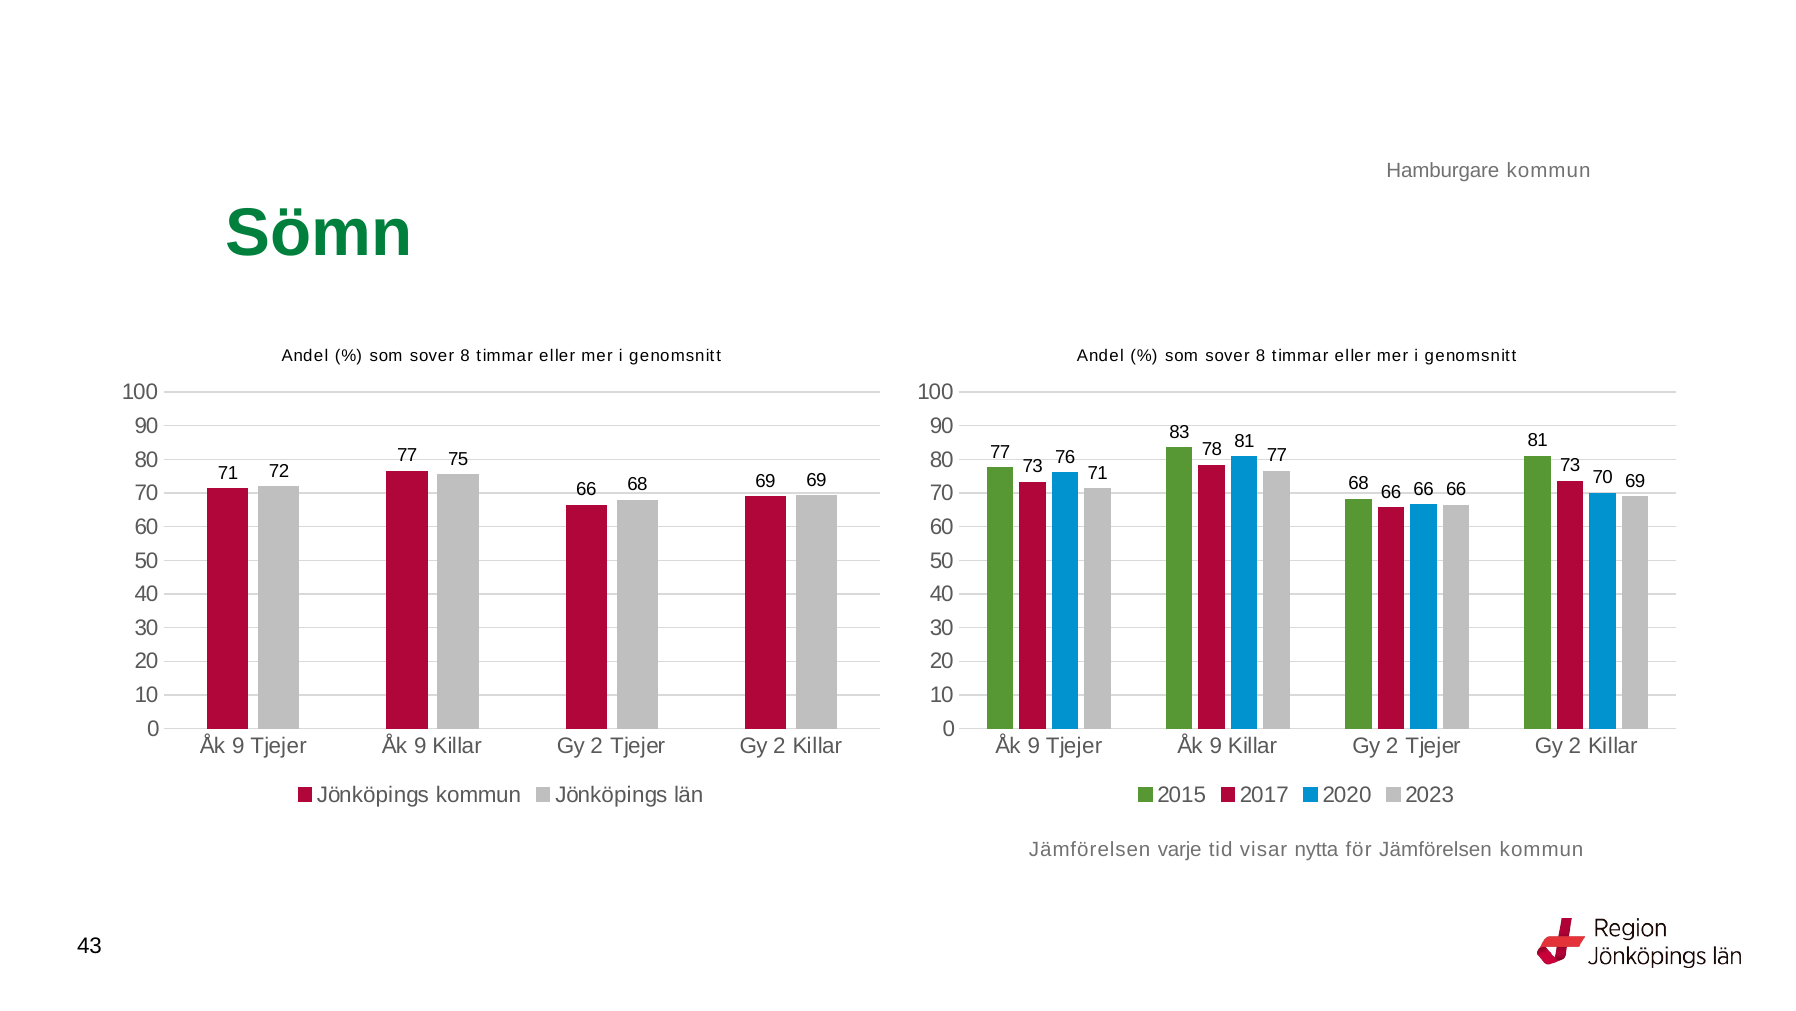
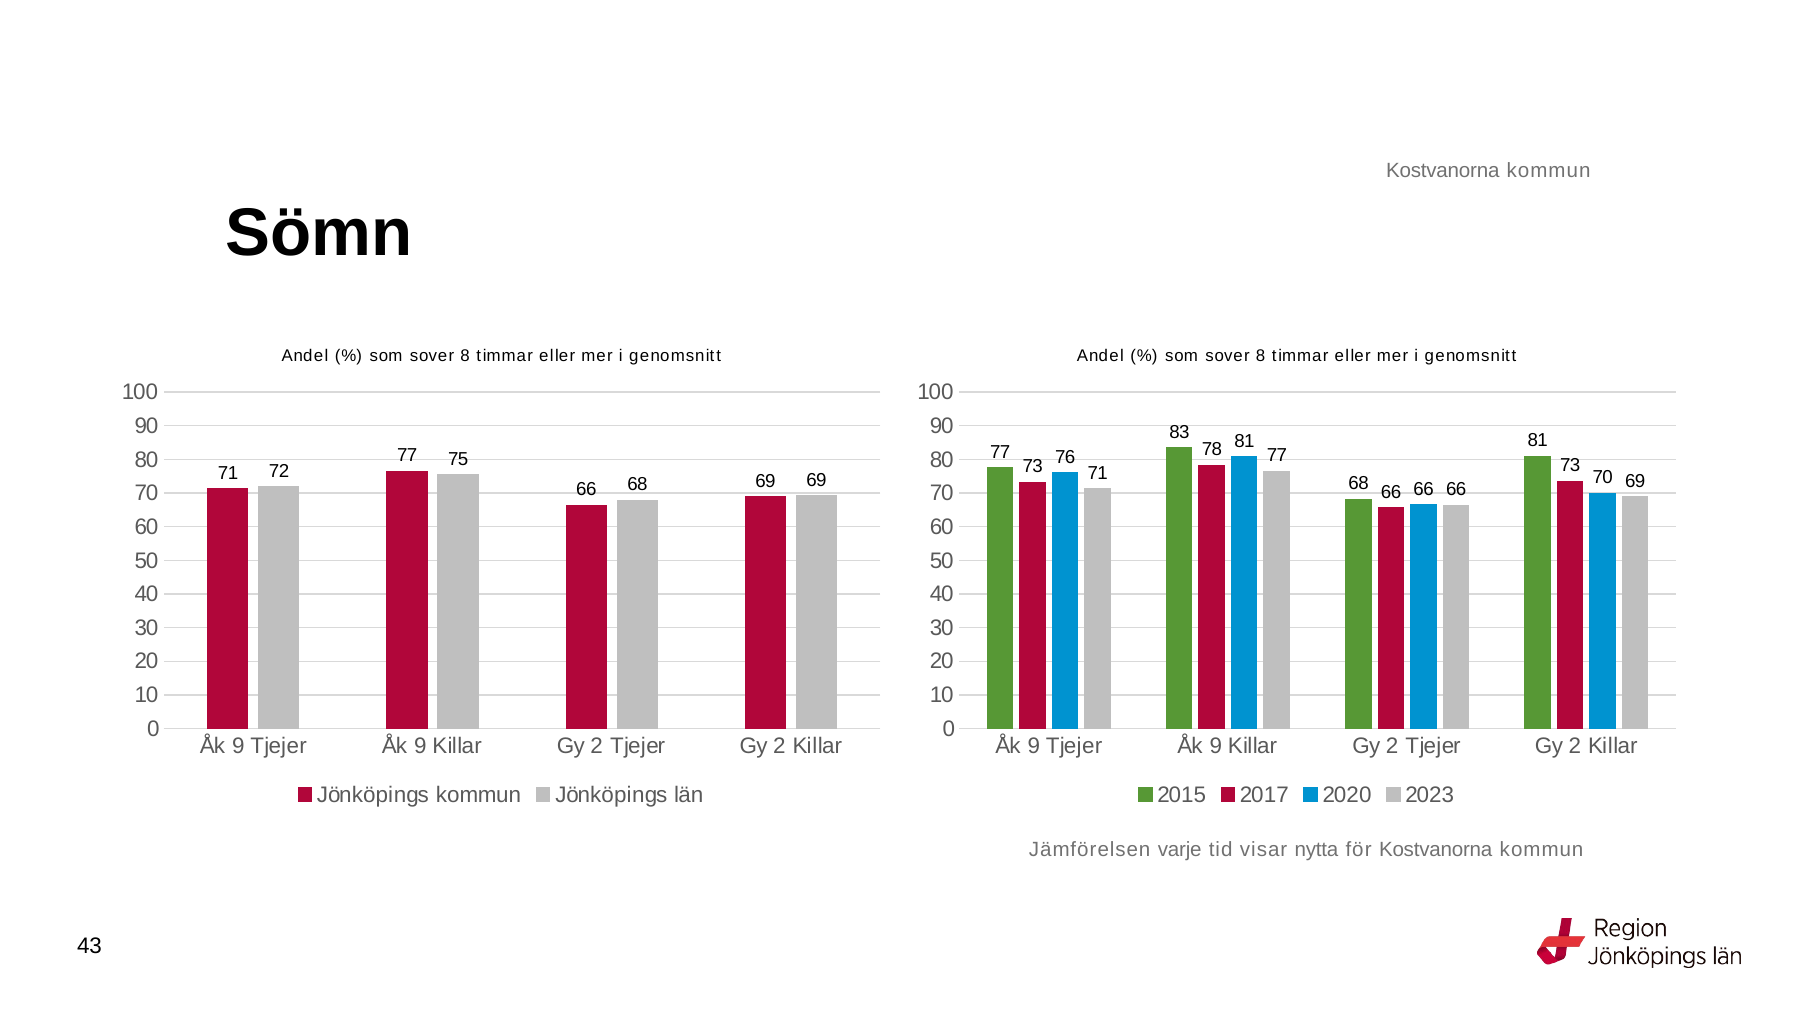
Hamburgare at (1443, 171): Hamburgare -> Kostvanorna
Sömn colour: green -> black
för Jämförelsen: Jämförelsen -> Kostvanorna
